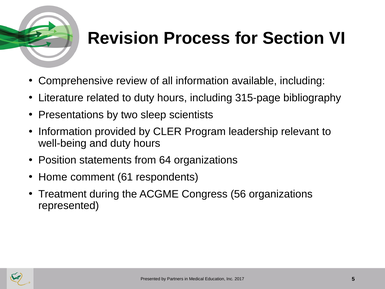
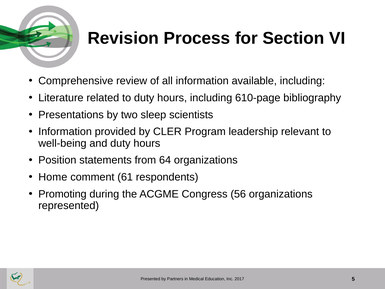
315-page: 315-page -> 610-page
Treatment: Treatment -> Promoting
